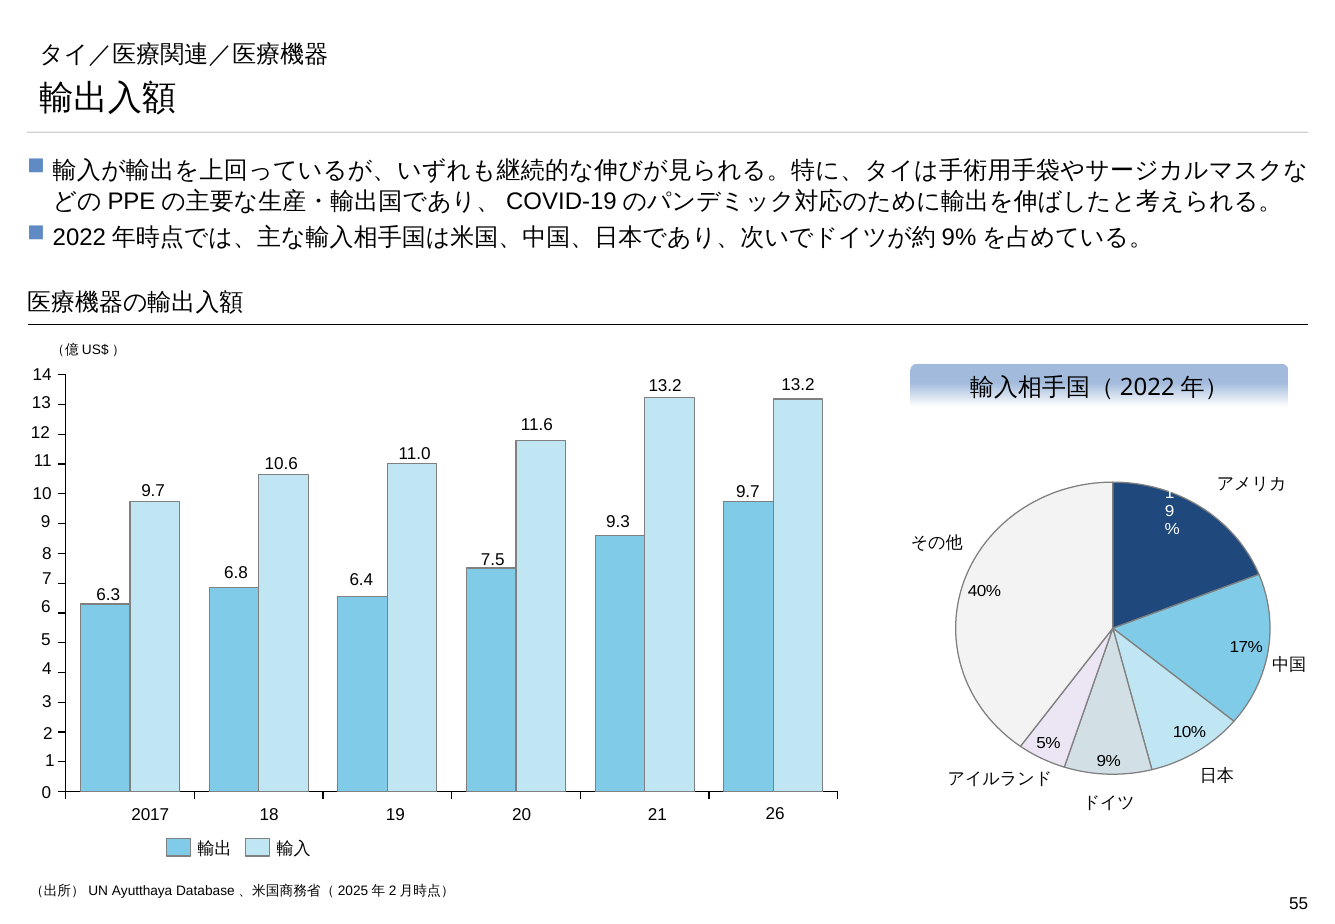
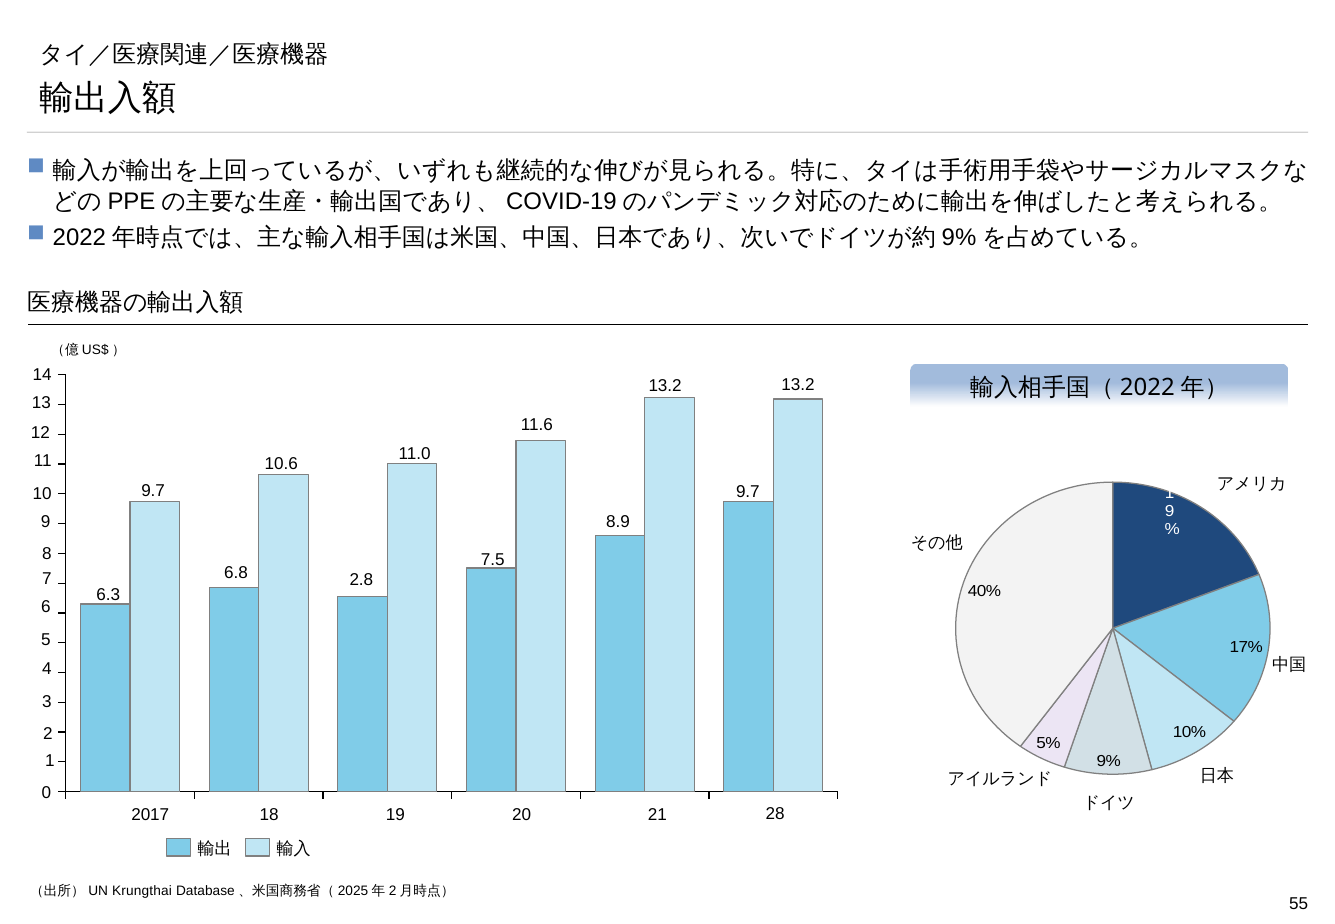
9.3: 9.3 -> 8.9
6.4: 6.4 -> 2.8
26: 26 -> 28
Ayutthaya: Ayutthaya -> Krungthai
